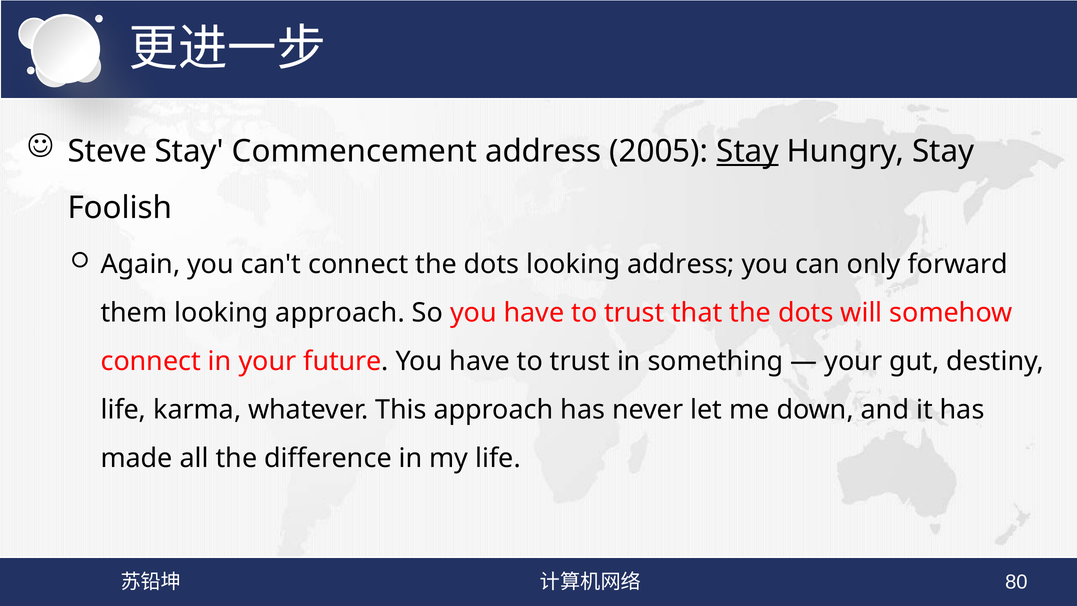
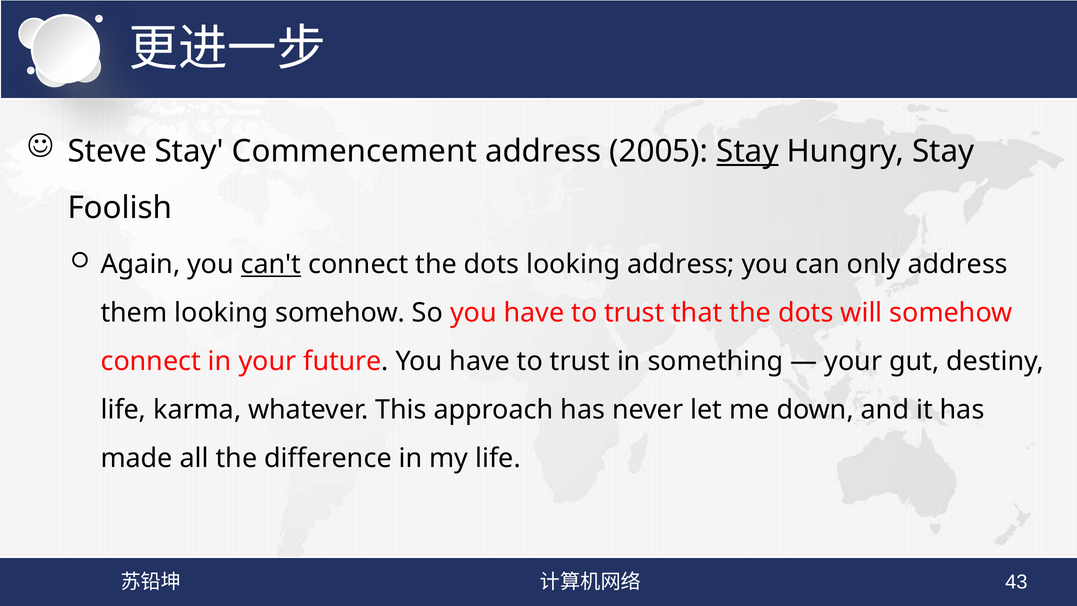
can't underline: none -> present
only forward: forward -> address
looking approach: approach -> somehow
80: 80 -> 43
